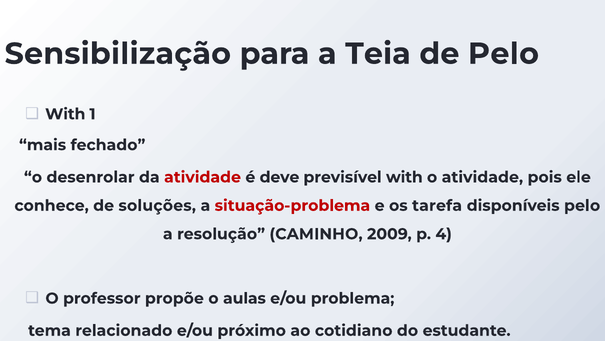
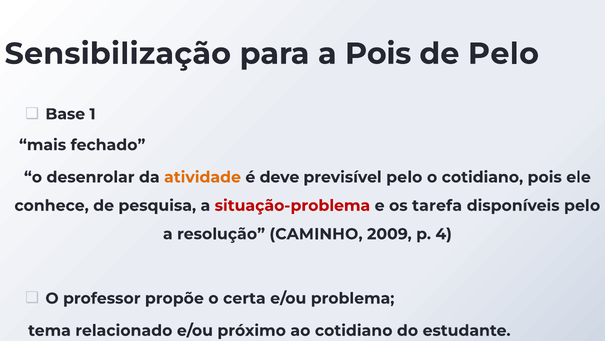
a Teia: Teia -> Pois
With at (65, 114): With -> Base
atividade at (203, 177) colour: red -> orange
previsível with: with -> pelo
o atividade: atividade -> cotidiano
soluções: soluções -> pesquisa
aulas: aulas -> certa
